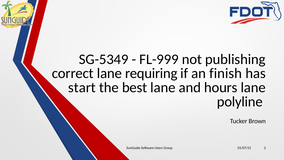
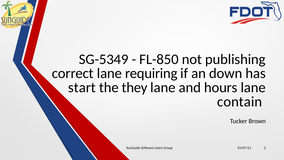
FL-999: FL-999 -> FL-850
finish: finish -> down
best: best -> they
polyline: polyline -> contain
